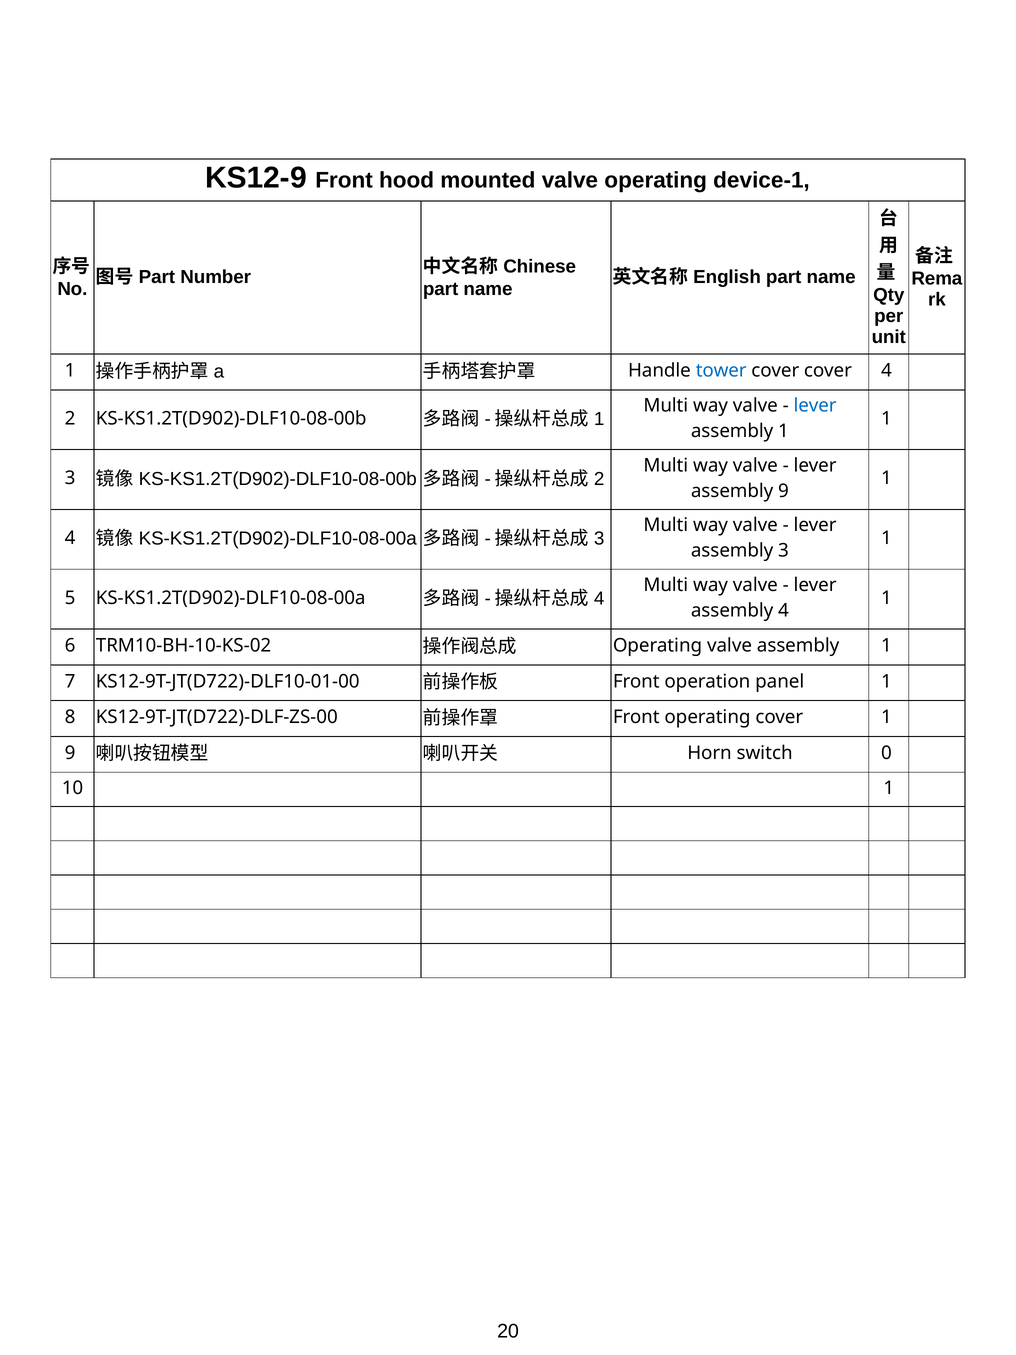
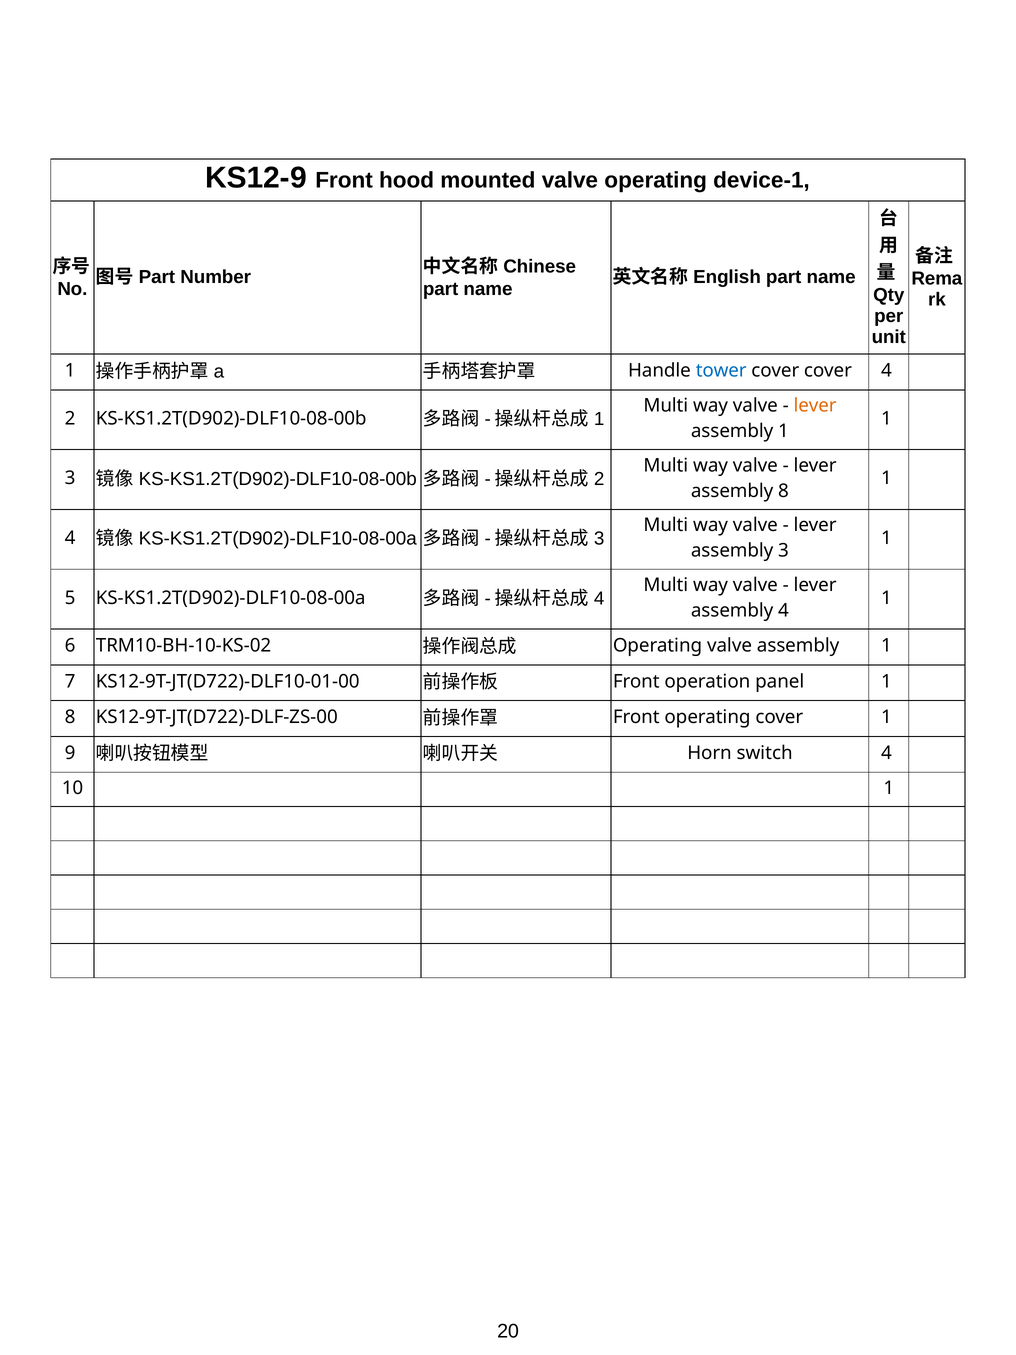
lever at (815, 406) colour: blue -> orange
assembly 9: 9 -> 8
switch 0: 0 -> 4
